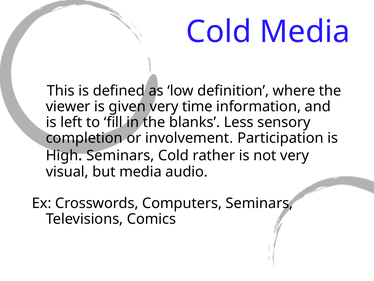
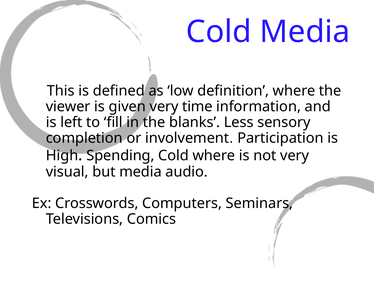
Seminars at (120, 155): Seminars -> Spending
Cold rather: rather -> where
